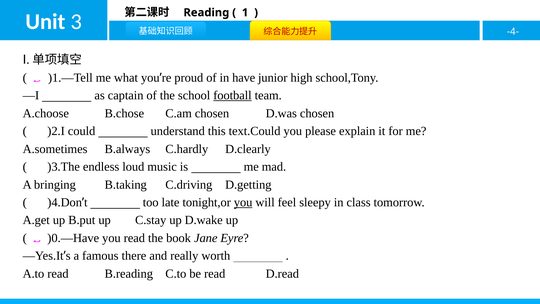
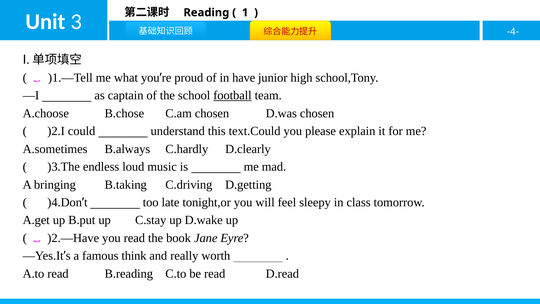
you at (243, 202) underline: present -> none
)0.—Have: )0.—Have -> )2.—Have
there: there -> think
